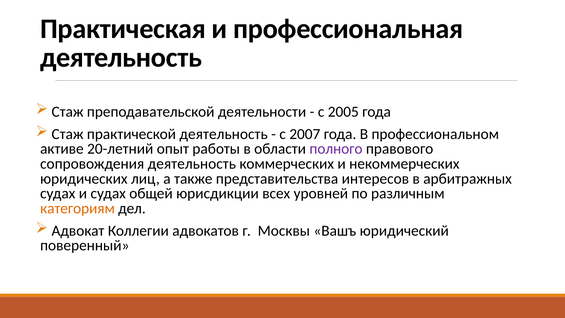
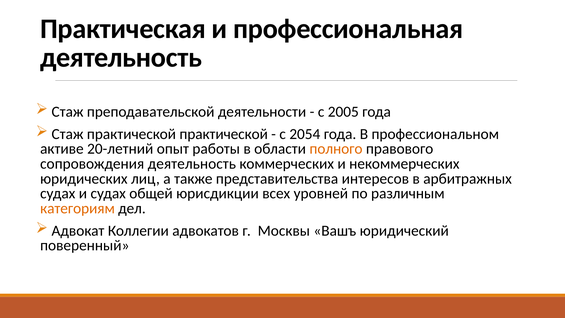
практической деятельность: деятельность -> практической
2007: 2007 -> 2054
полного colour: purple -> orange
